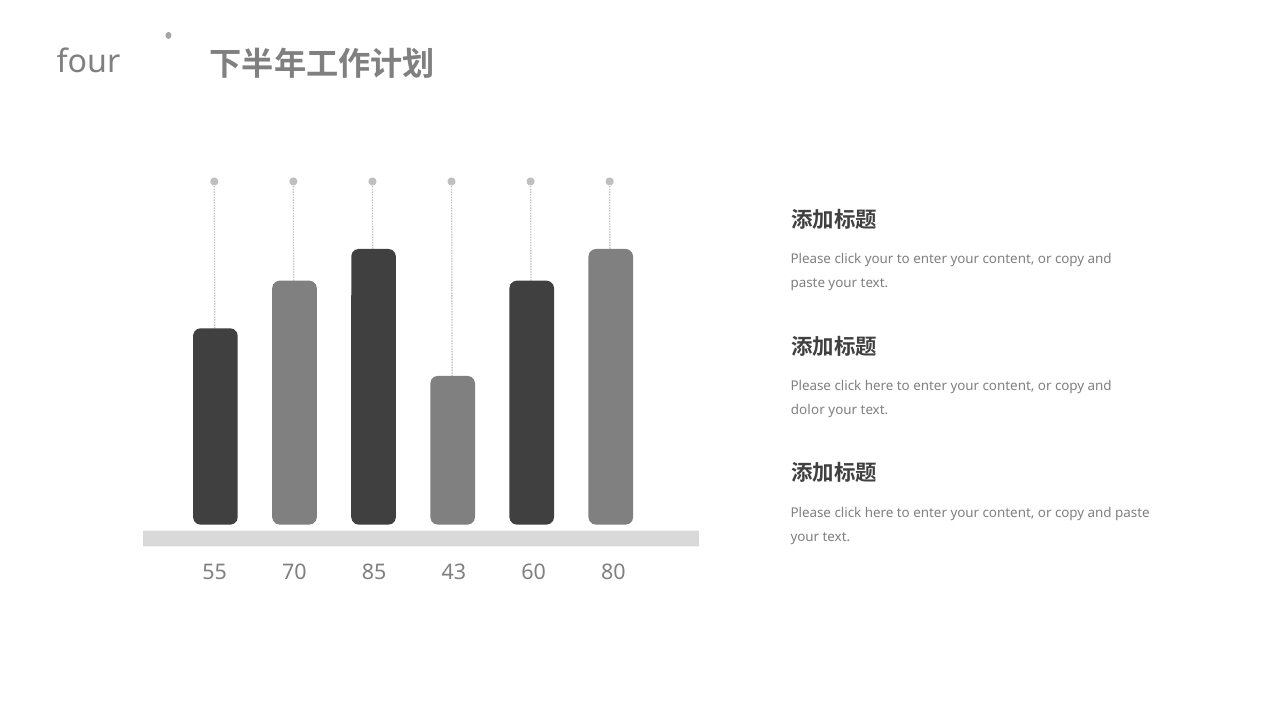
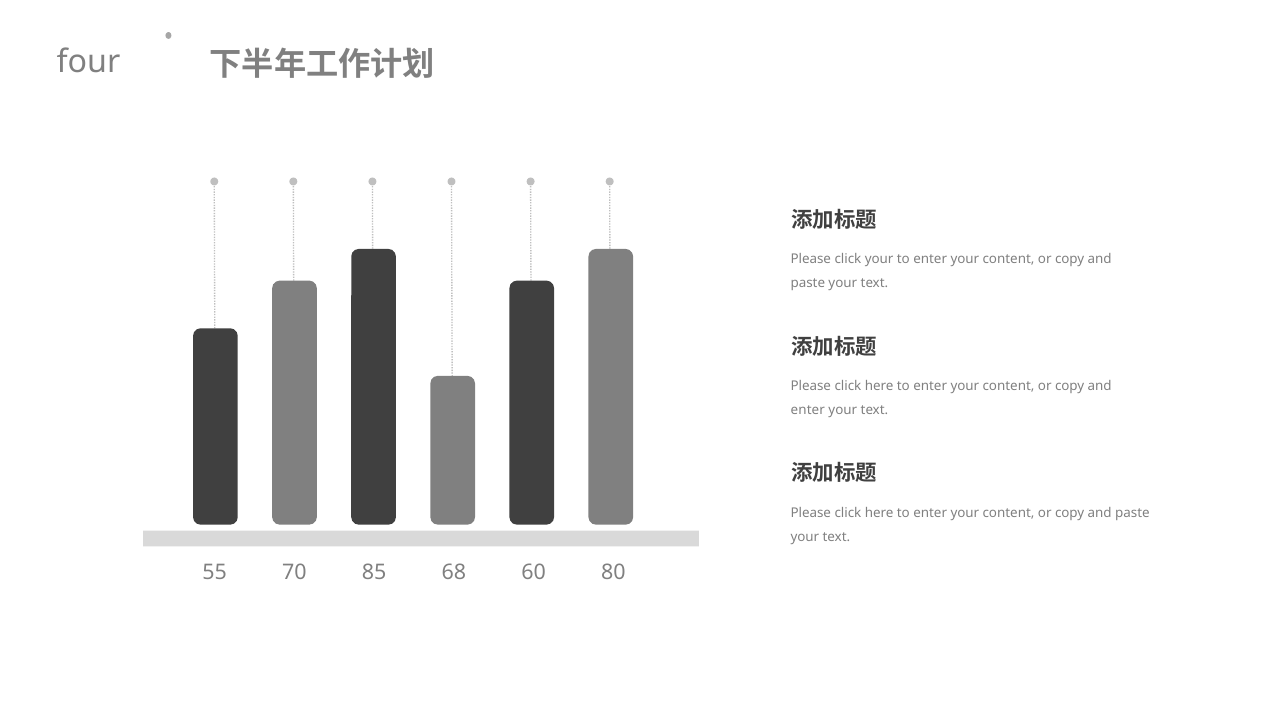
dolor at (808, 410): dolor -> enter
43: 43 -> 68
